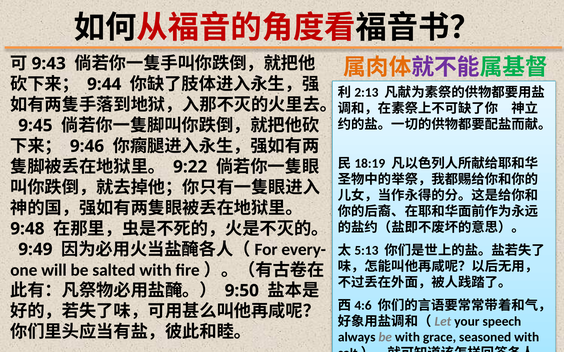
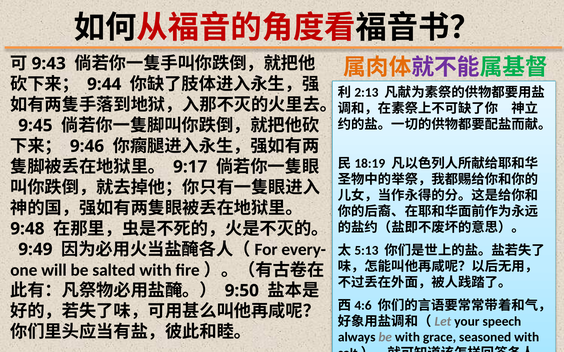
9:22: 9:22 -> 9:17
